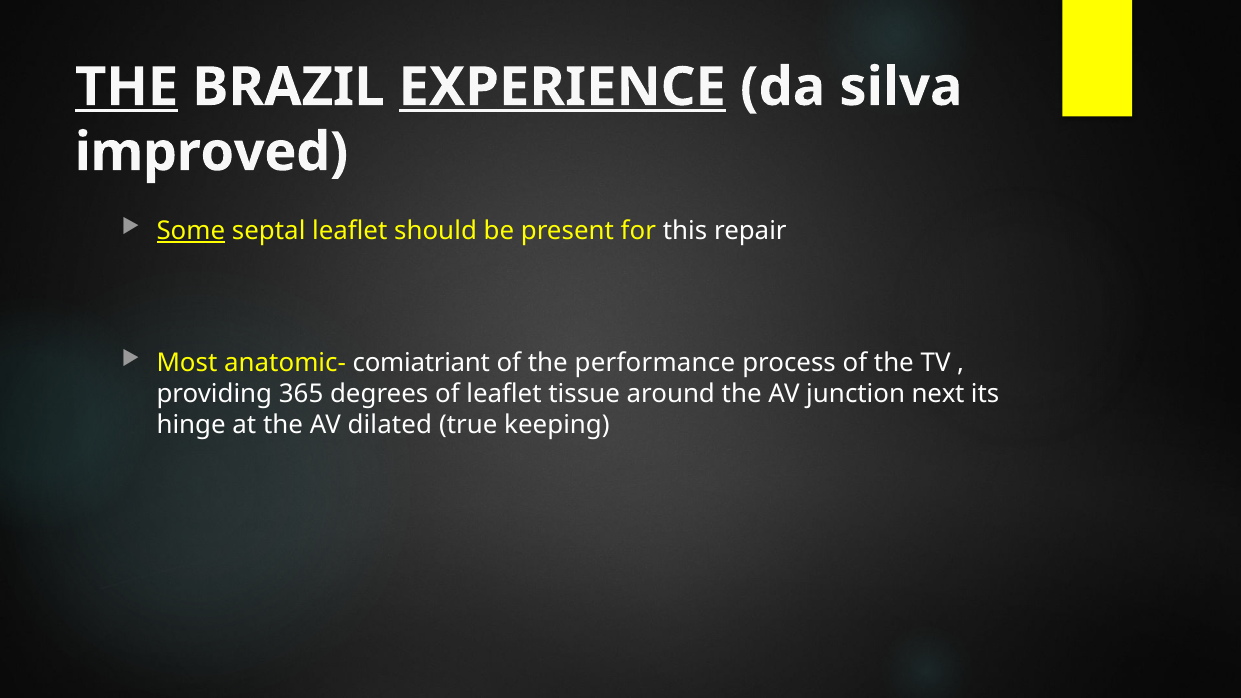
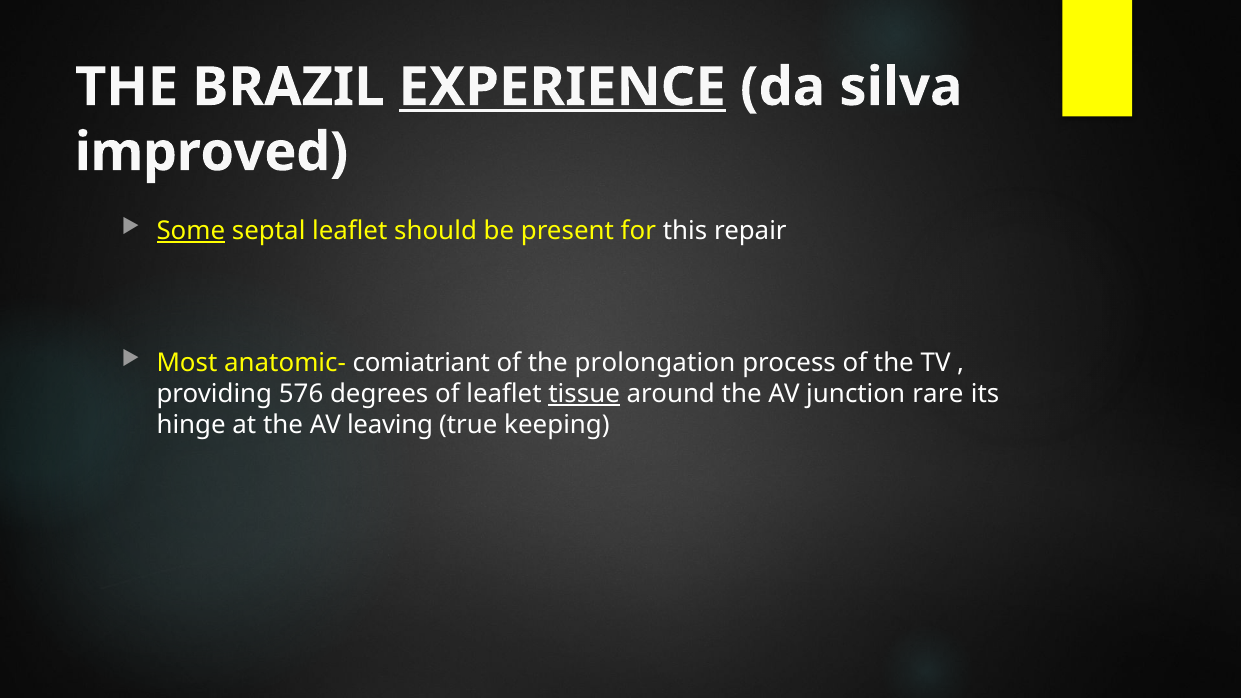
THE at (127, 87) underline: present -> none
performance: performance -> prolongation
365: 365 -> 576
tissue underline: none -> present
next: next -> rare
dilated: dilated -> leaving
